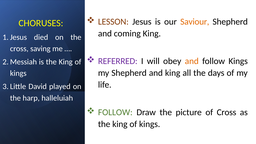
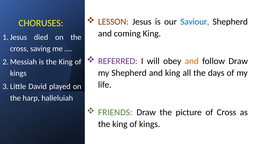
Saviour colour: orange -> blue
follow Kings: Kings -> Draw
FOLLOW at (115, 112): FOLLOW -> FRIENDS
